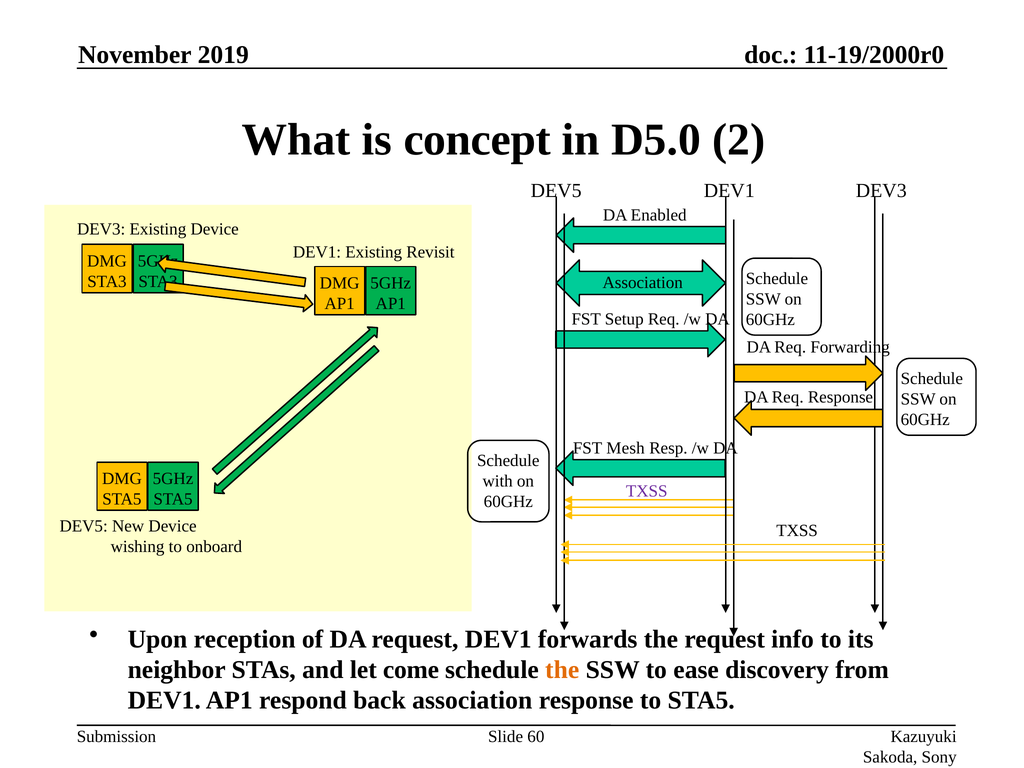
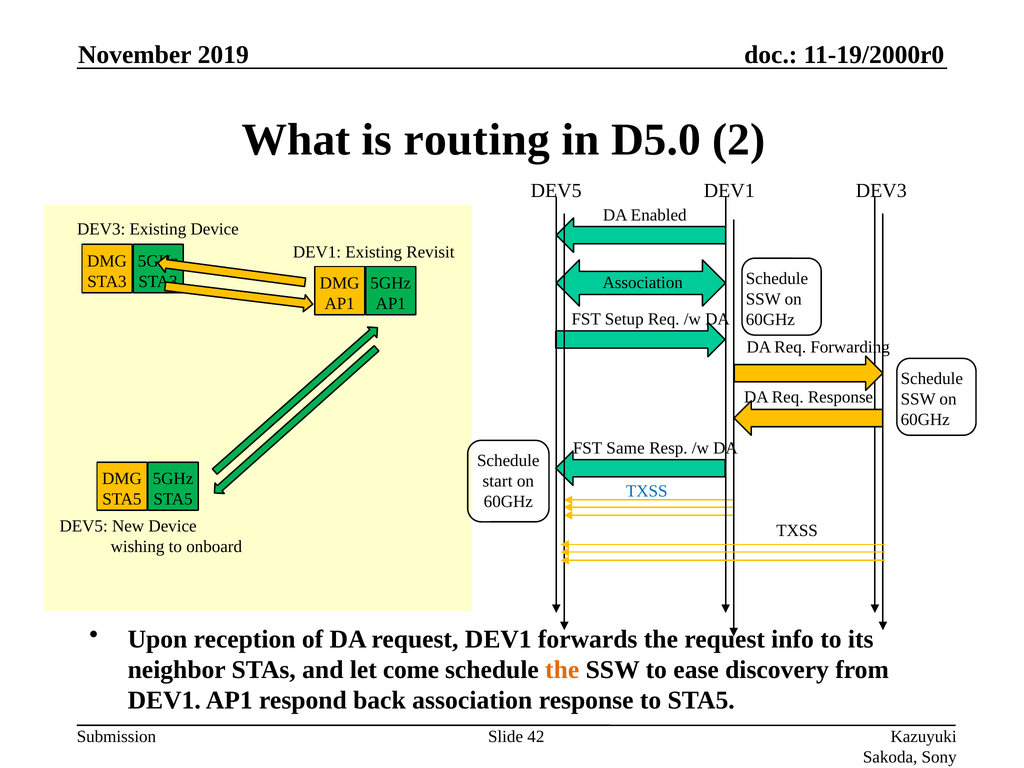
concept: concept -> routing
Mesh: Mesh -> Same
with: with -> start
TXSS at (647, 491) colour: purple -> blue
60: 60 -> 42
